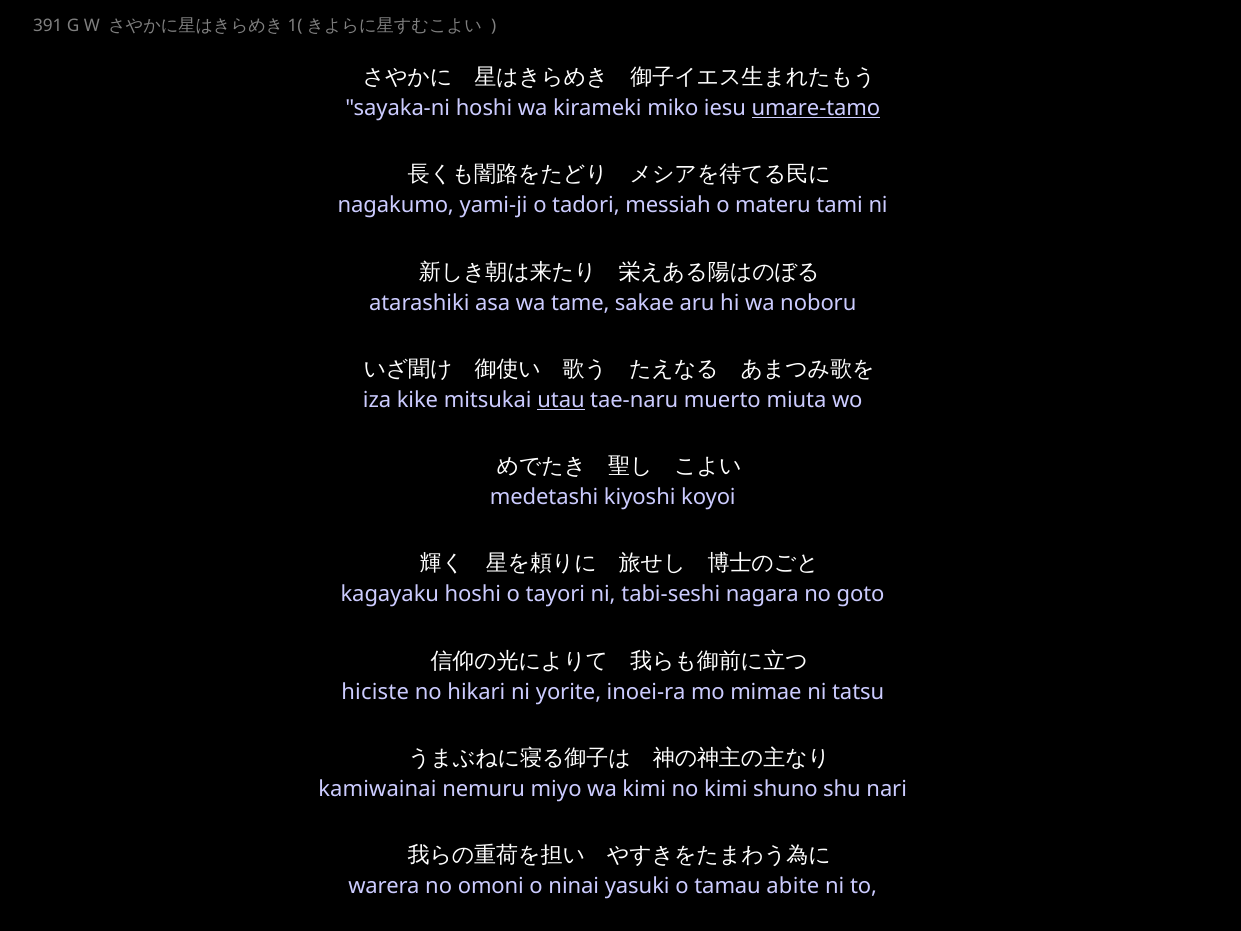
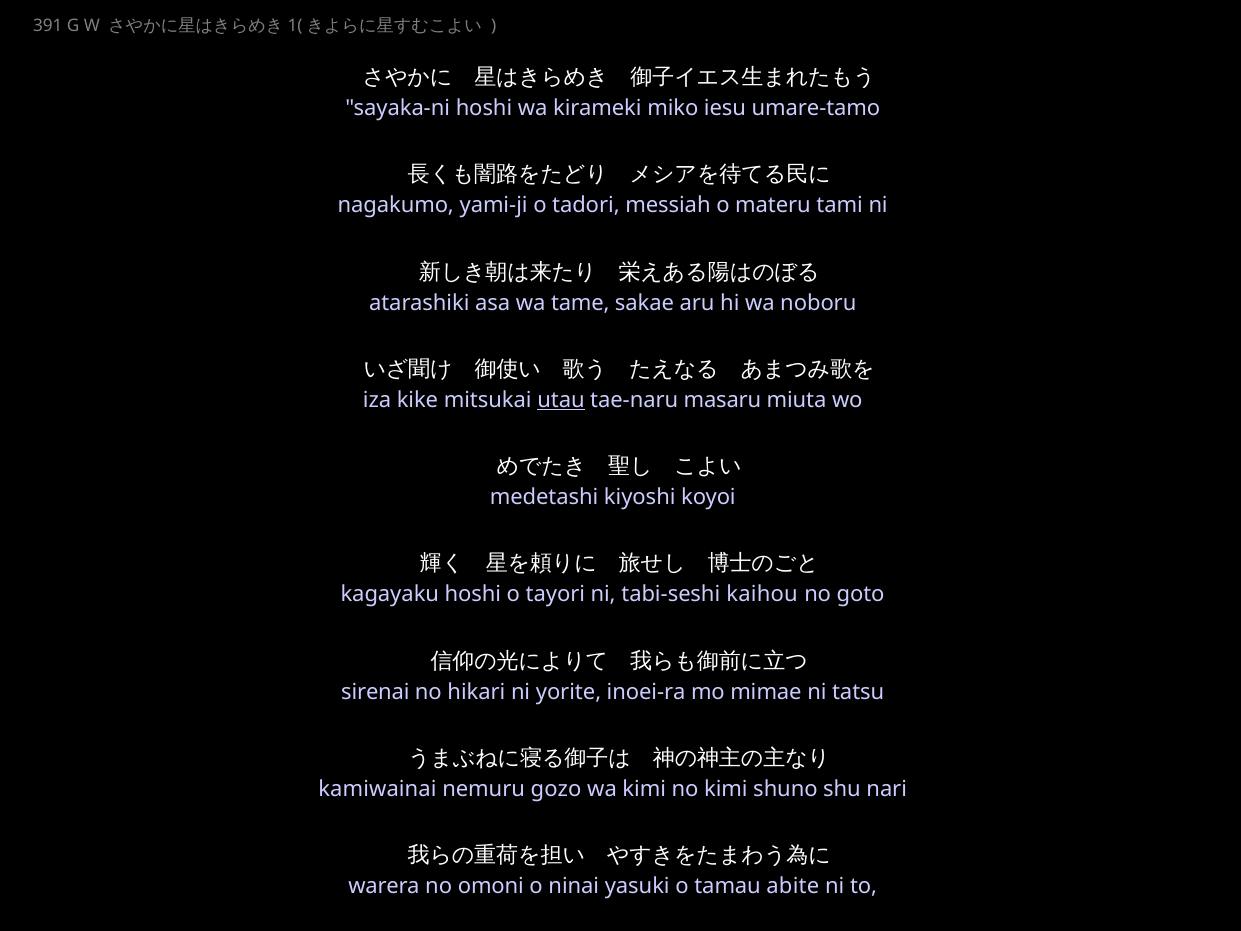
umare-tamo underline: present -> none
muerto: muerto -> masaru
nagara: nagara -> kaihou
hiciste: hiciste -> sirenai
miyo: miyo -> gozo
